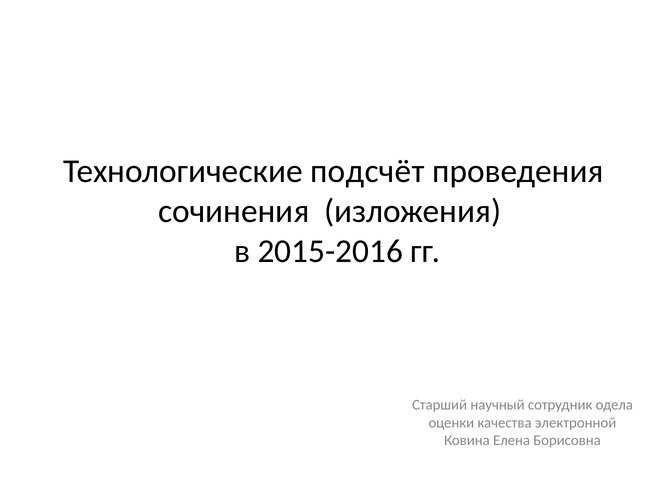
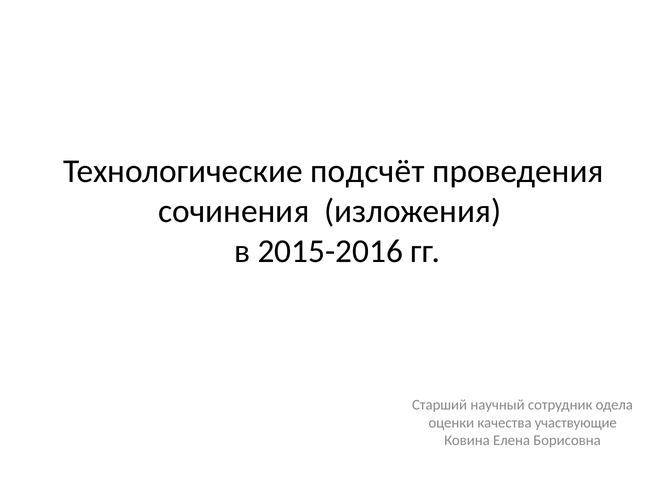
электронной: электронной -> участвующие
